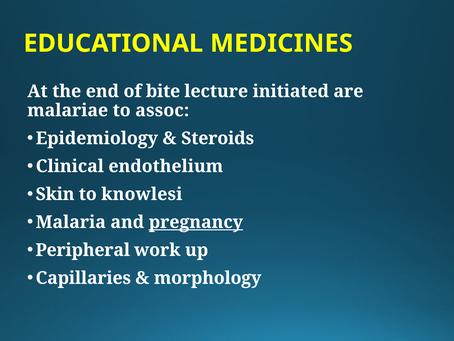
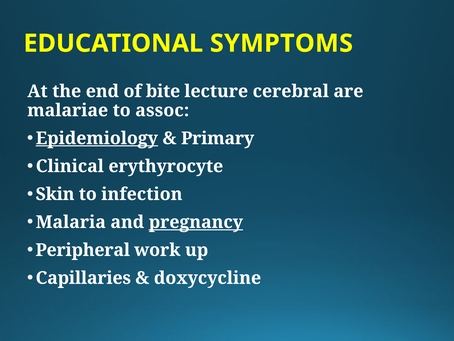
MEDICINES: MEDICINES -> SYMPTOMS
initiated: initiated -> cerebral
Epidemiology underline: none -> present
Steroids: Steroids -> Primary
endothelium: endothelium -> erythyrocyte
knowlesi: knowlesi -> infection
morphology: morphology -> doxycycline
